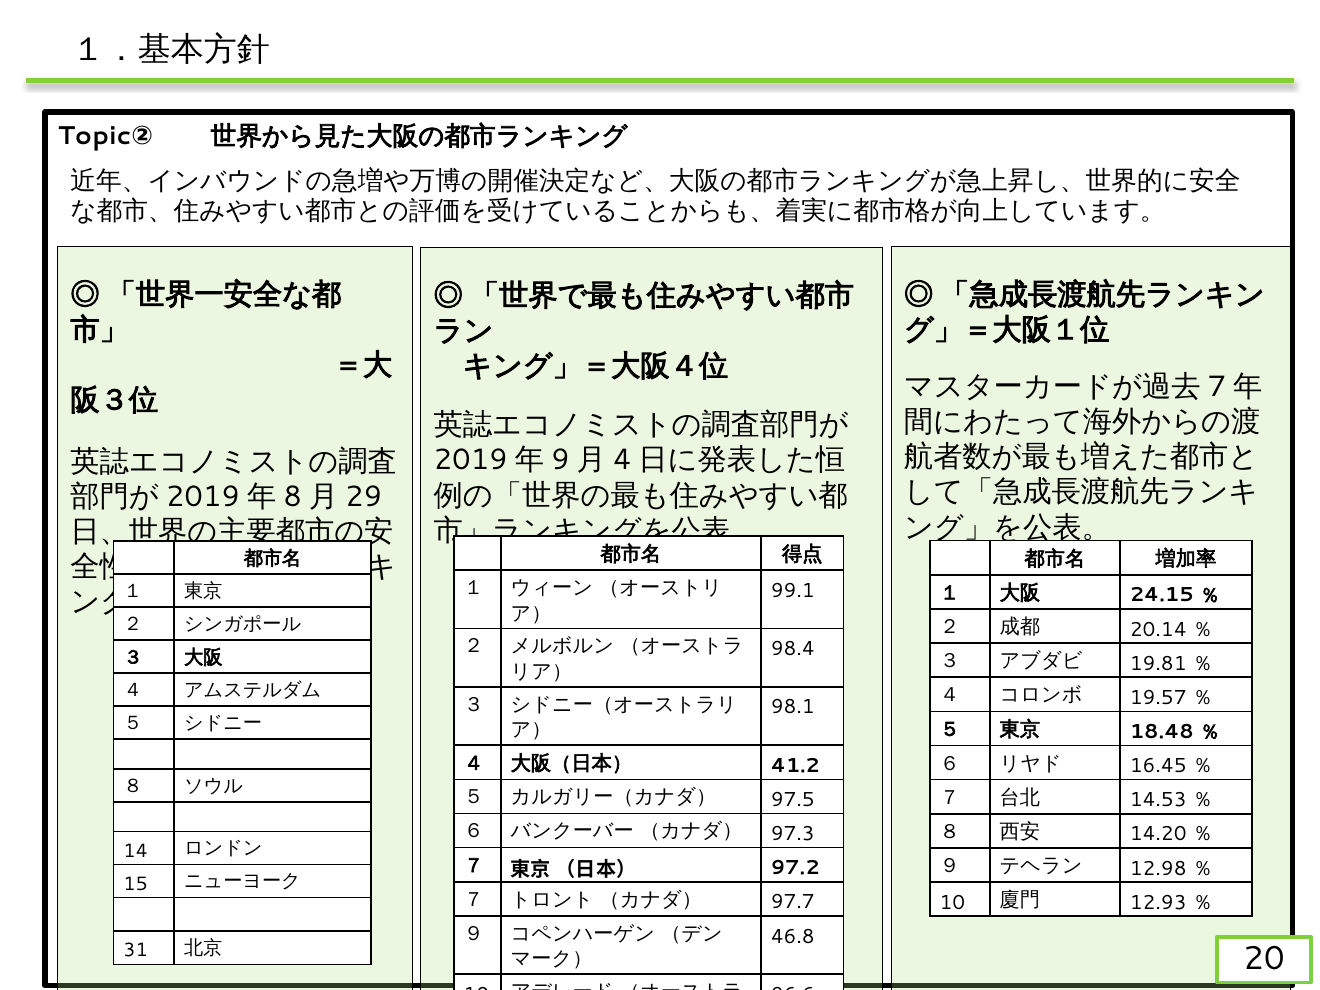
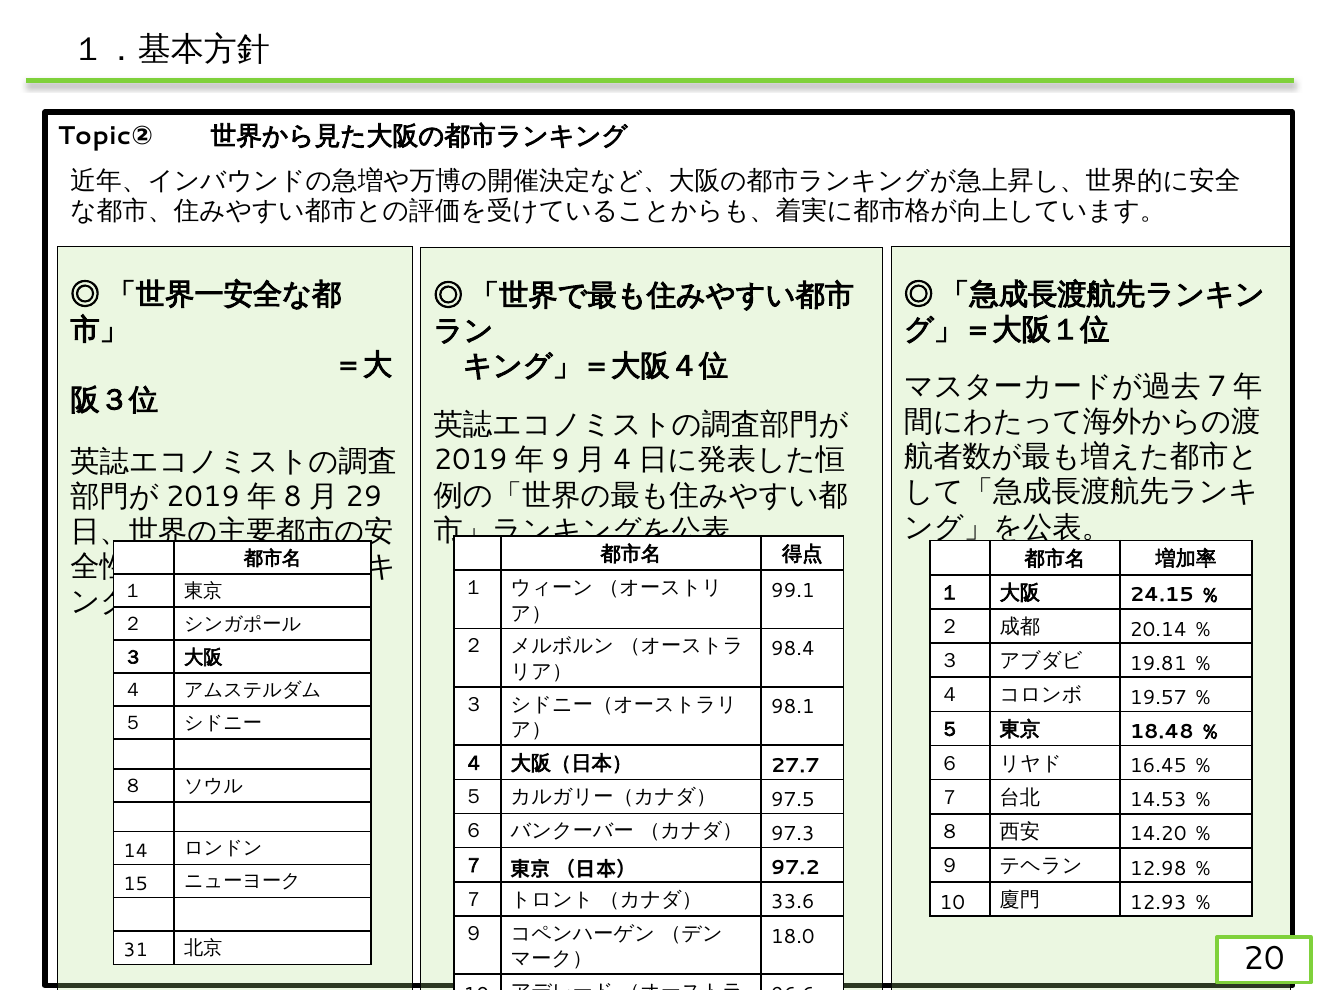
41.2: 41.2 -> 27.7
97.7: 97.7 -> 33.6
46.8: 46.8 -> 18.0
